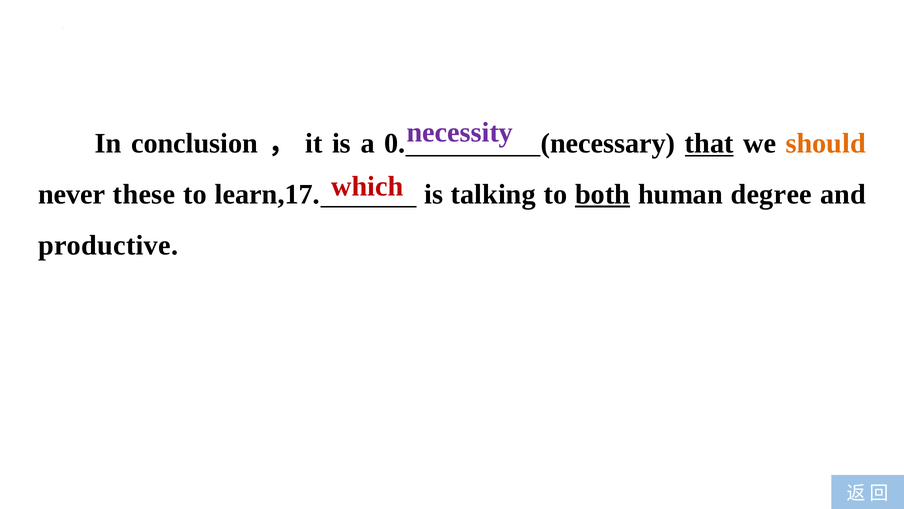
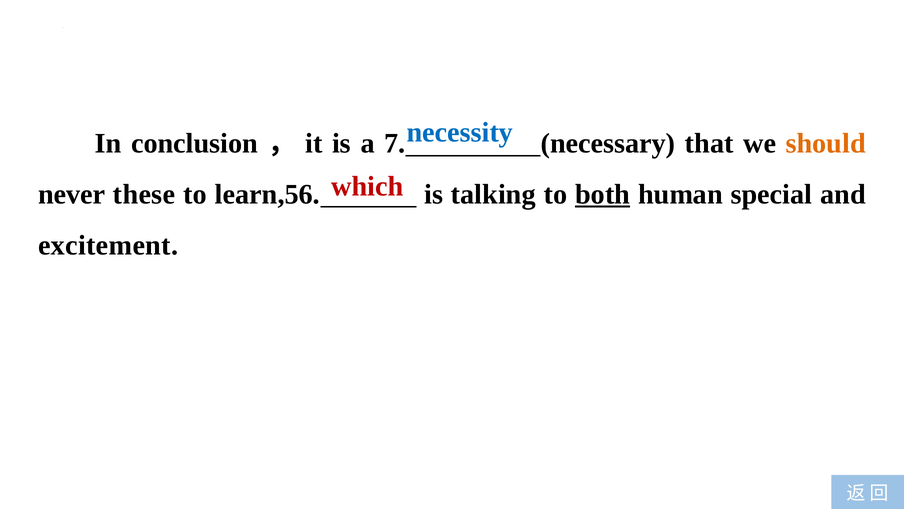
necessity colour: purple -> blue
0: 0 -> 7
that underline: present -> none
learn,17: learn,17 -> learn,56
degree: degree -> special
productive: productive -> excitement
